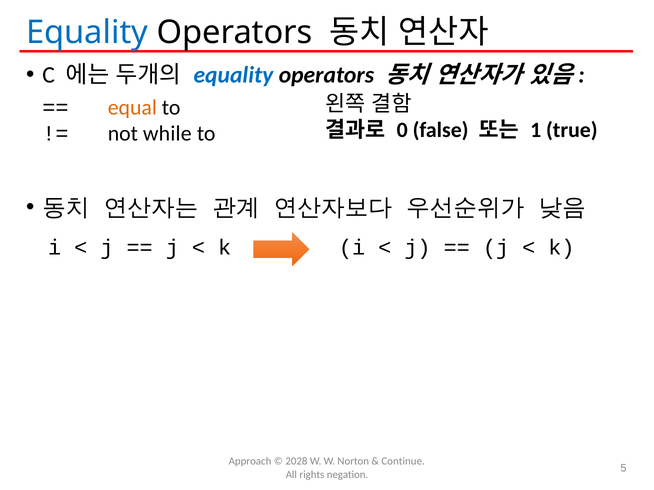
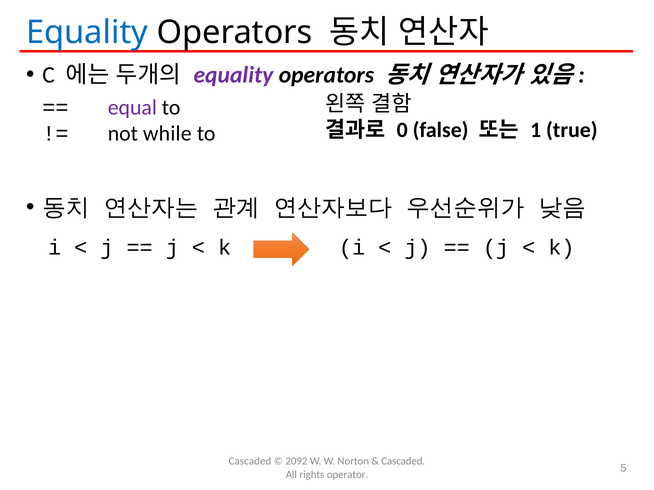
equality at (233, 75) colour: blue -> purple
equal colour: orange -> purple
Approach at (250, 462): Approach -> Cascaded
2028: 2028 -> 2092
Continue at (403, 462): Continue -> Cascaded
negation: negation -> operator
